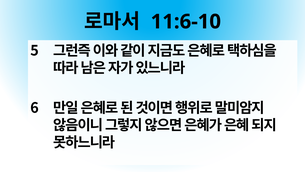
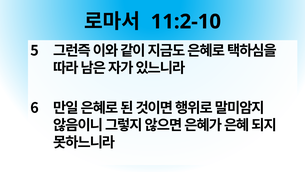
11:6-10: 11:6-10 -> 11:2-10
